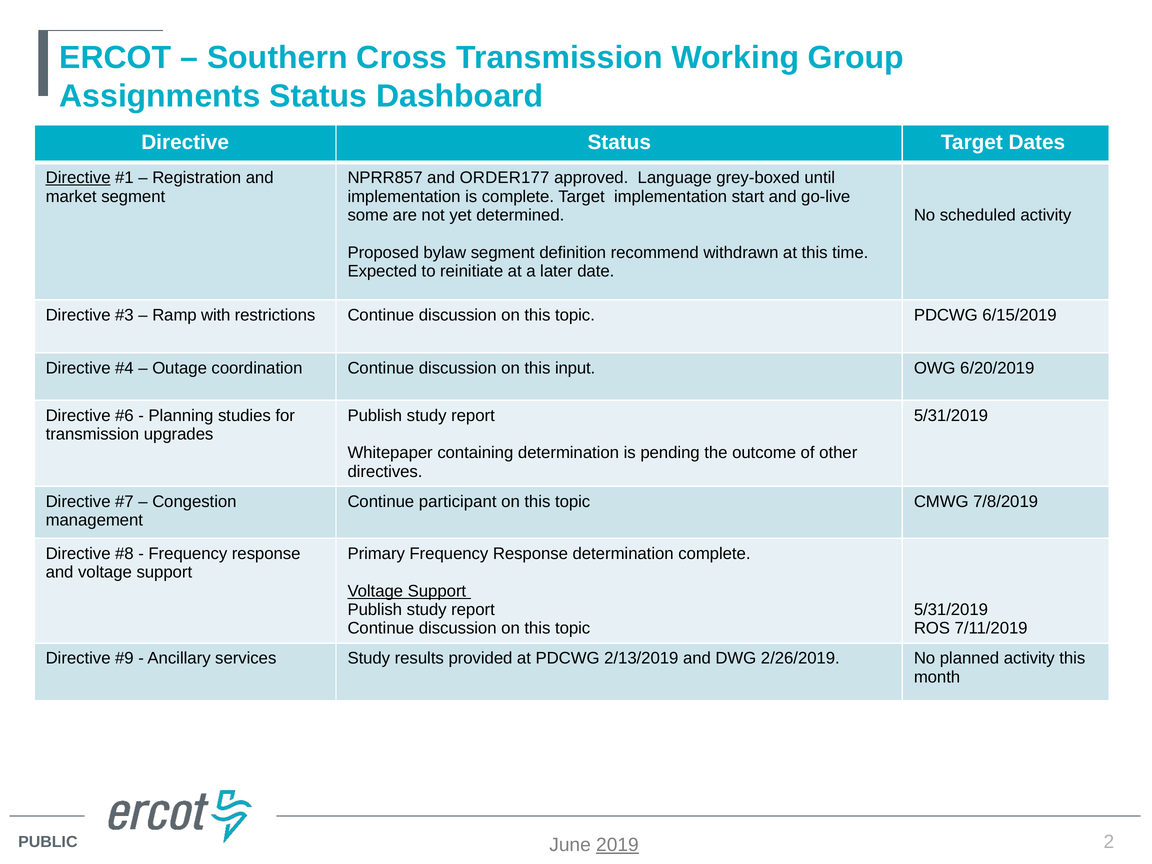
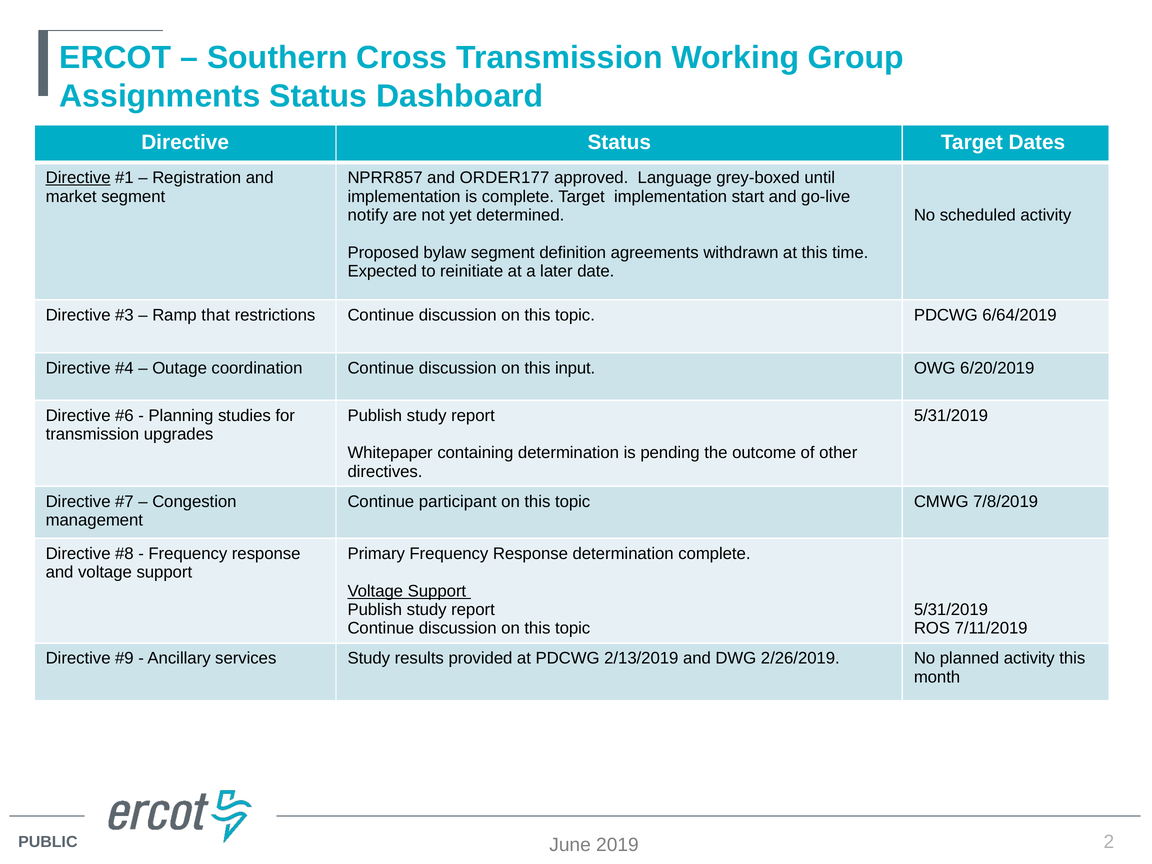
some: some -> notify
recommend: recommend -> agreements
with: with -> that
6/15/2019: 6/15/2019 -> 6/64/2019
2019 underline: present -> none
